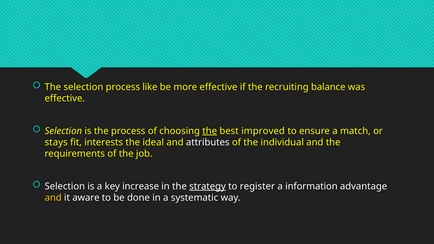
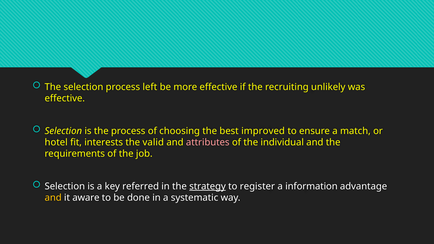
like: like -> left
balance: balance -> unlikely
the at (210, 131) underline: present -> none
stays: stays -> hotel
ideal: ideal -> valid
attributes colour: white -> pink
increase: increase -> referred
